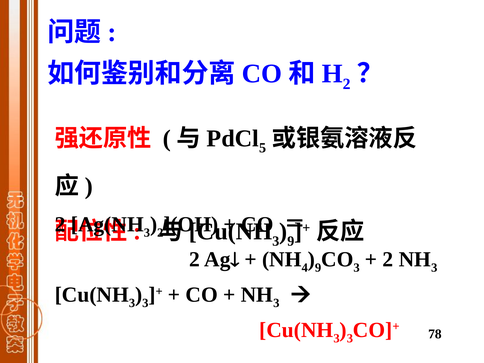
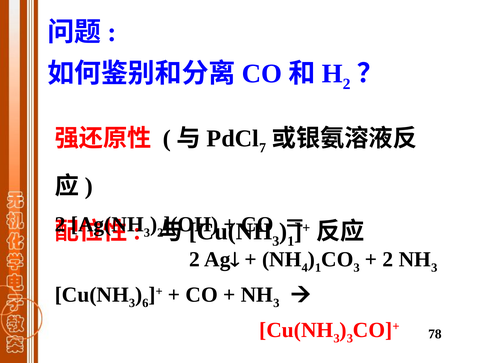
5: 5 -> 7
9 at (291, 241): 9 -> 1
9 at (318, 268): 9 -> 1
3 at (145, 303): 3 -> 6
